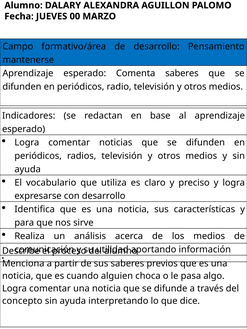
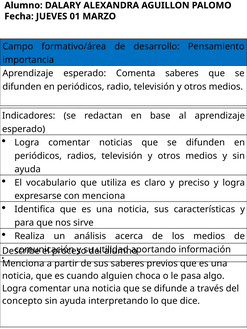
00: 00 -> 01
mantenerse: mantenerse -> importancia
con desarrollo: desarrollo -> menciona
